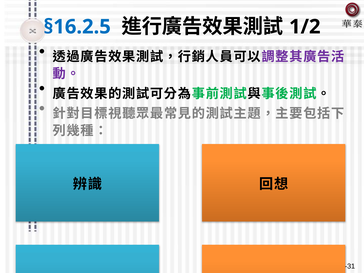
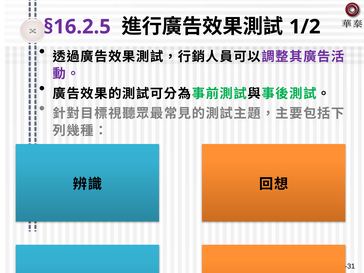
§16.2.5 colour: blue -> purple
